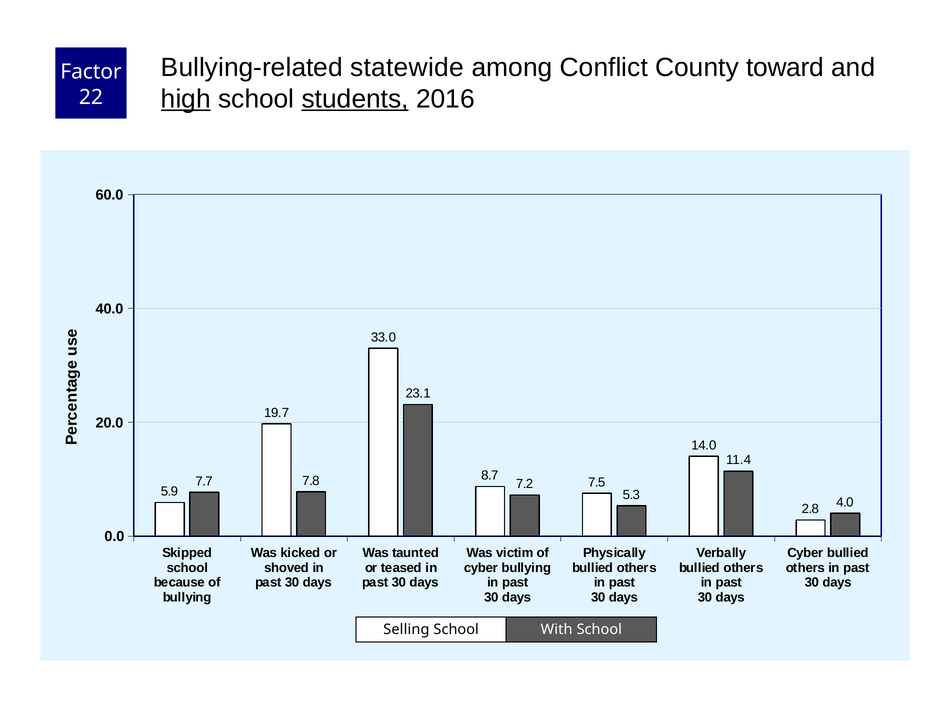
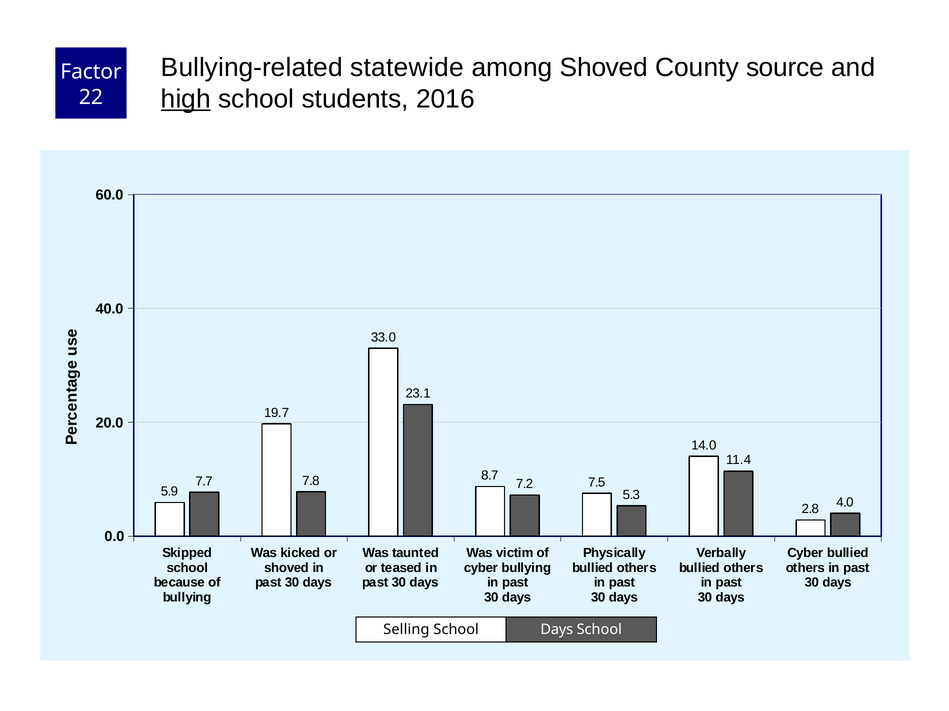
among Conflict: Conflict -> Shoved
toward: toward -> source
students underline: present -> none
School With: With -> Days
